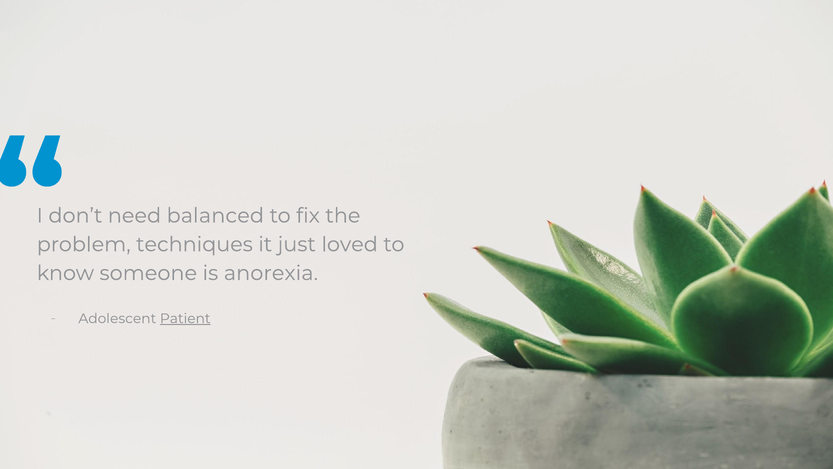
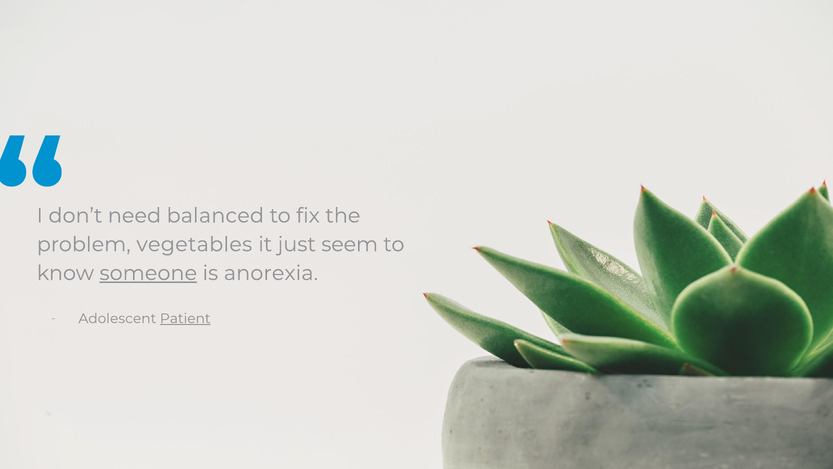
techniques: techniques -> vegetables
loved: loved -> seem
someone underline: none -> present
